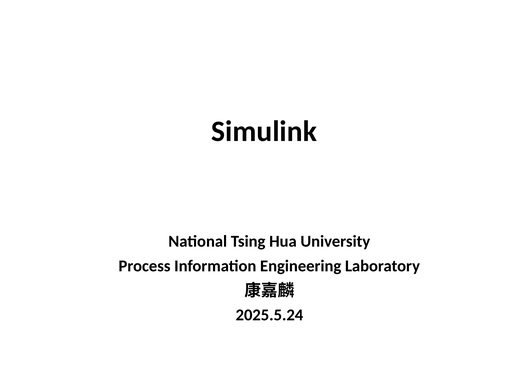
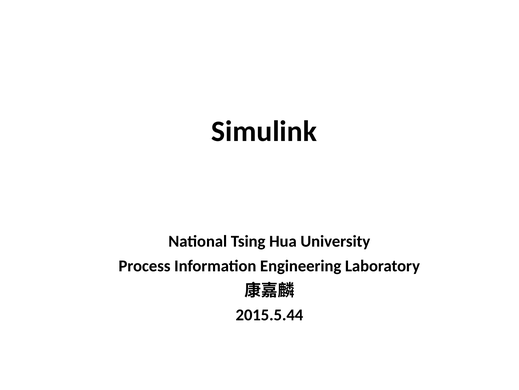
2025.5.24: 2025.5.24 -> 2015.5.44
